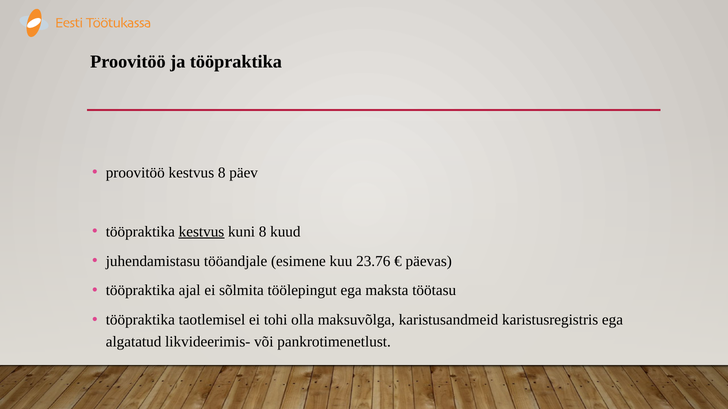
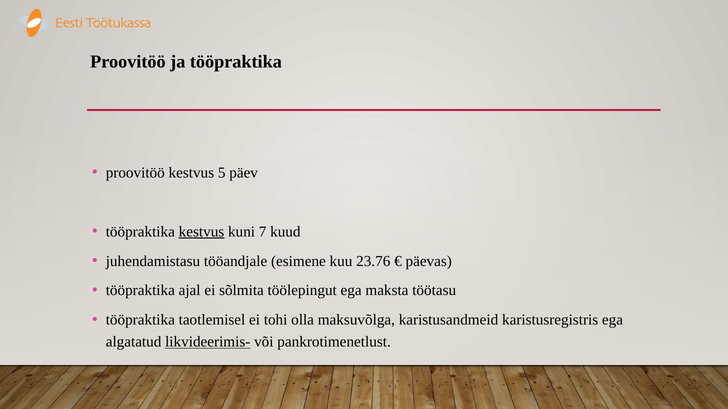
kestvus 8: 8 -> 5
kuni 8: 8 -> 7
likvideerimis- underline: none -> present
